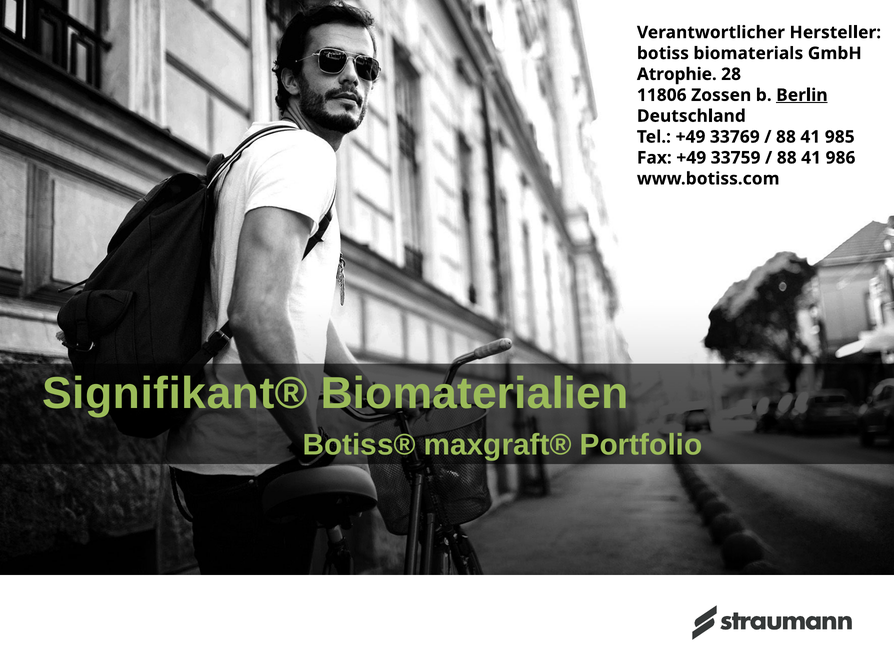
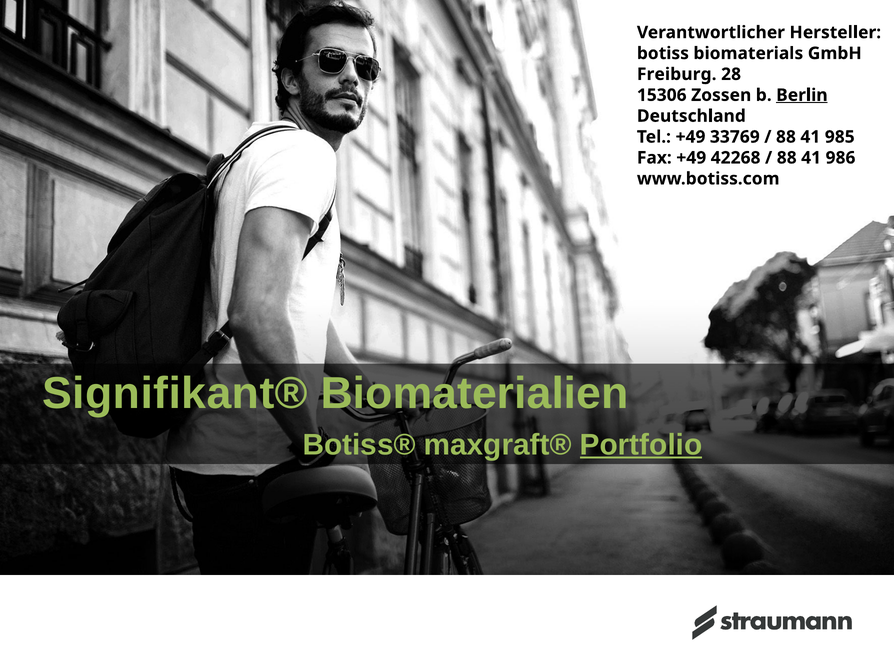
Atrophie: Atrophie -> Freiburg
11806: 11806 -> 15306
33759: 33759 -> 42268
Portfolio underline: none -> present
